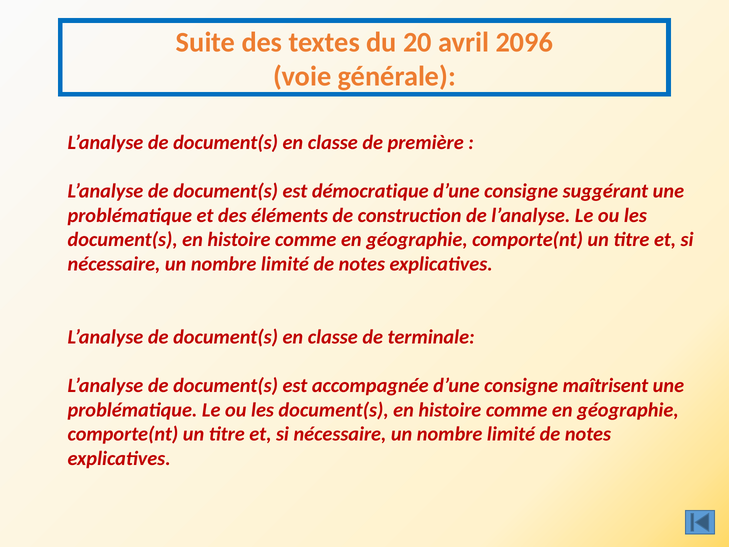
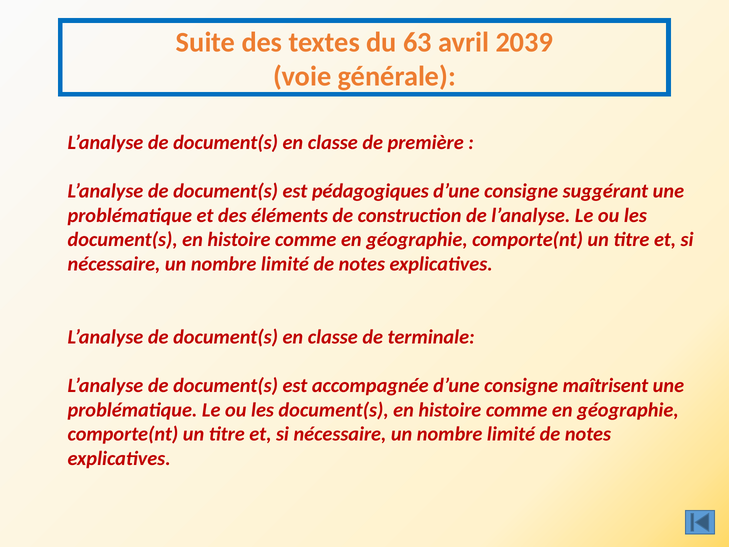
20: 20 -> 63
2096: 2096 -> 2039
démocratique: démocratique -> pédagogiques
